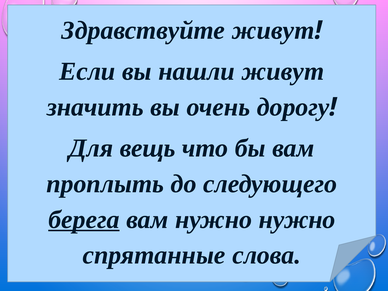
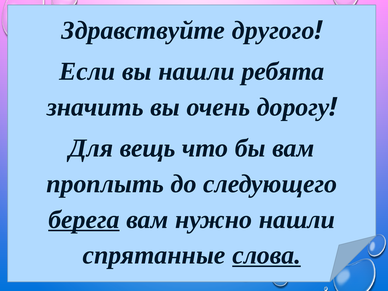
Здравствуйте живут: живут -> другого
нашли живут: живут -> ребята
нужно нужно: нужно -> нашли
слова underline: none -> present
